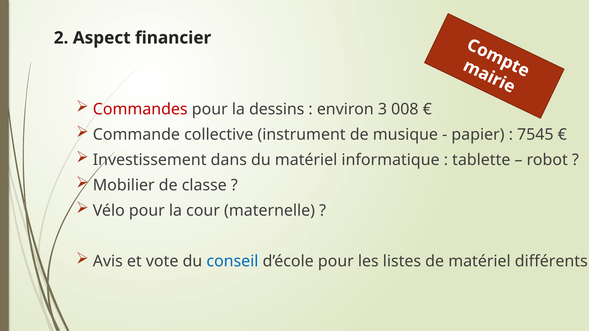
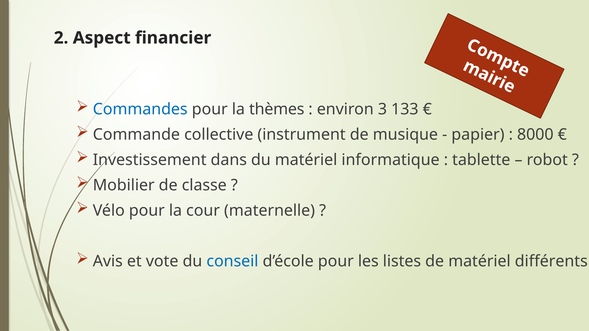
Commandes colour: red -> blue
dessins: dessins -> thèmes
008: 008 -> 133
7545: 7545 -> 8000
